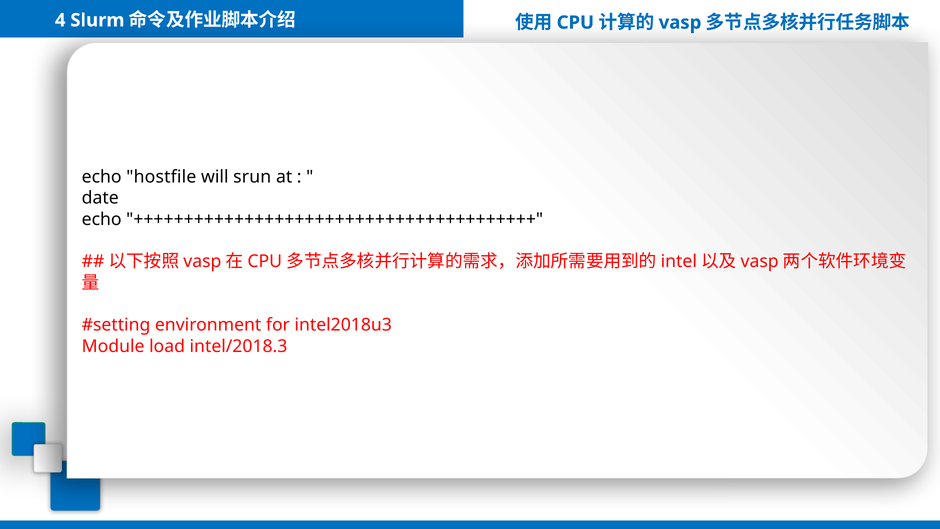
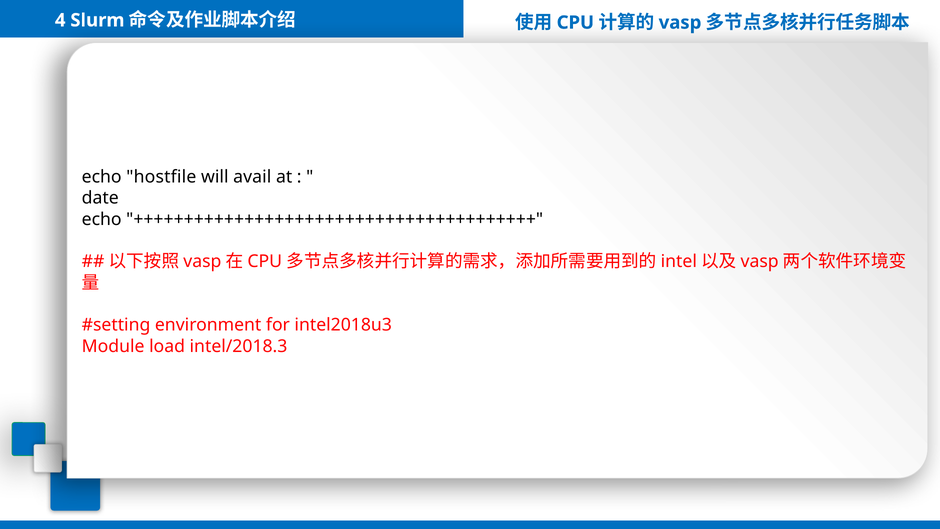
srun: srun -> avail
